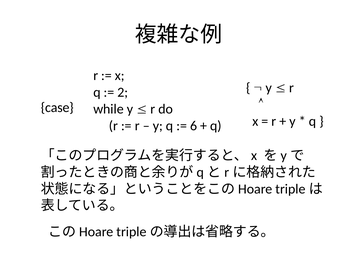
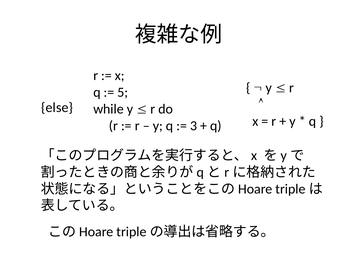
2: 2 -> 5
case: case -> else
6: 6 -> 3
